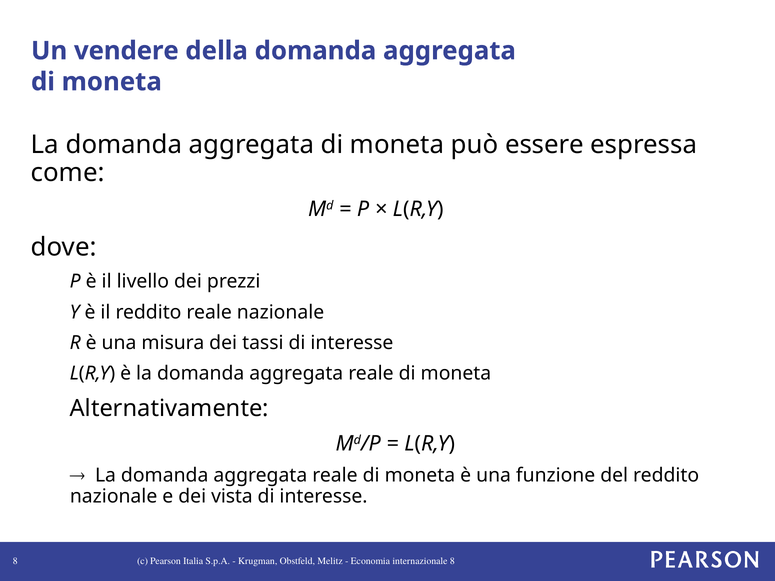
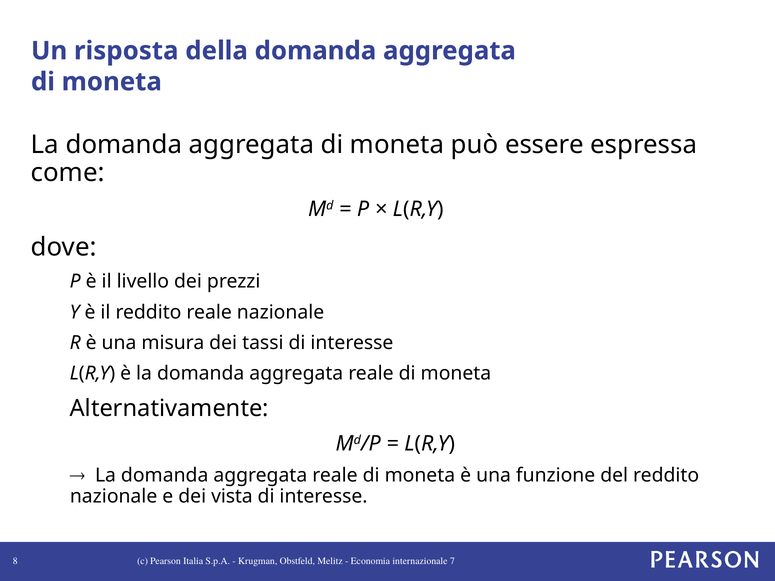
vendere: vendere -> risposta
internazionale 8: 8 -> 7
